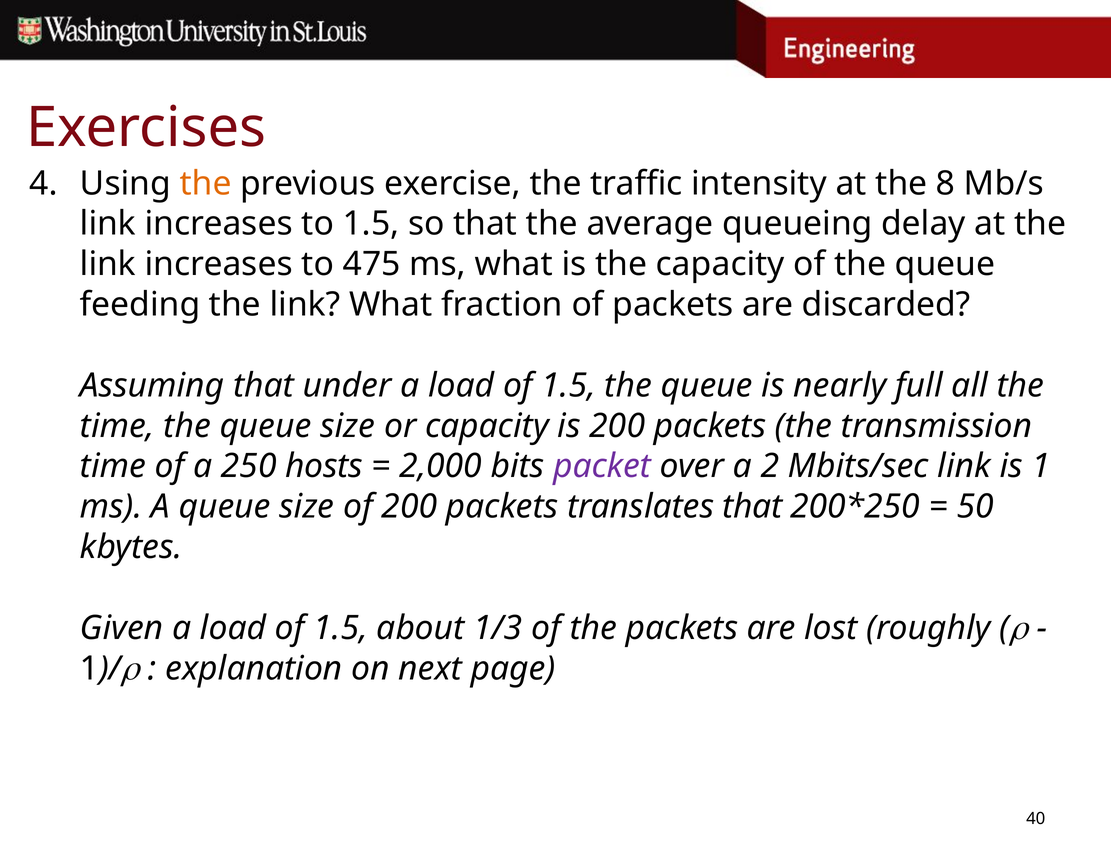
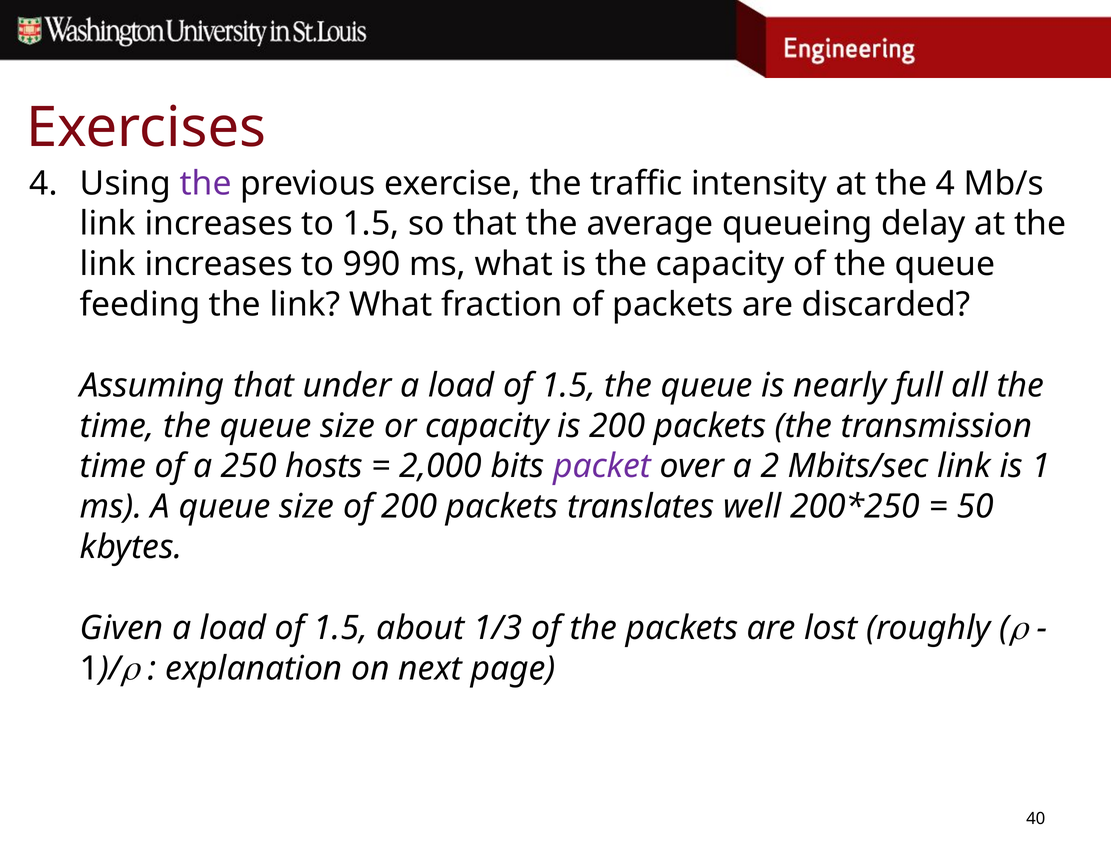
the at (206, 183) colour: orange -> purple
the 8: 8 -> 4
475: 475 -> 990
translates that: that -> well
